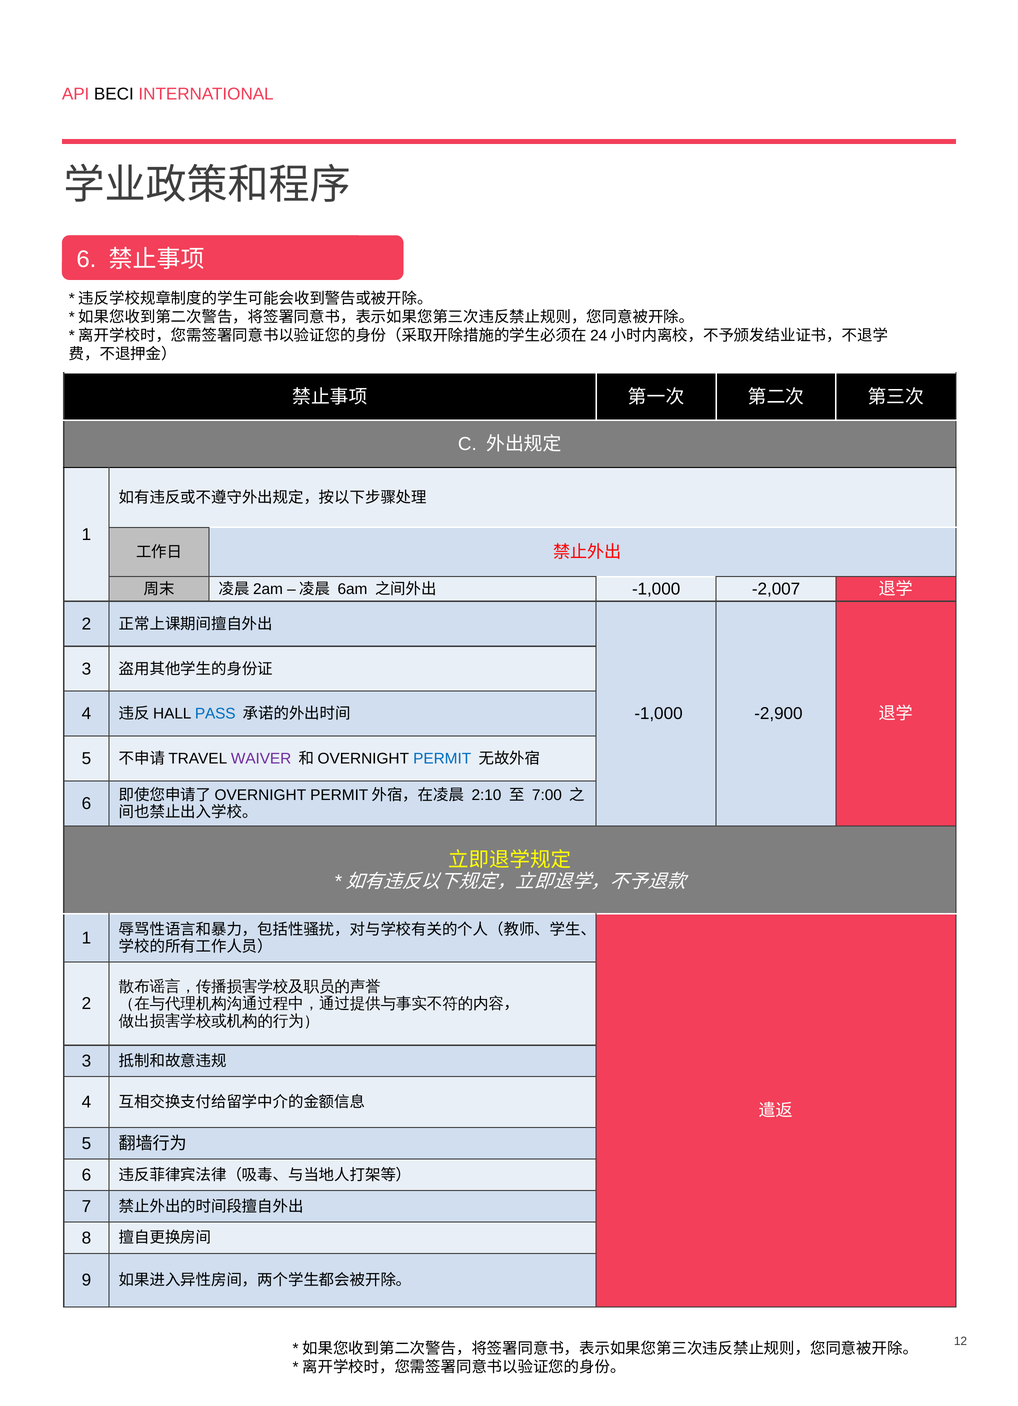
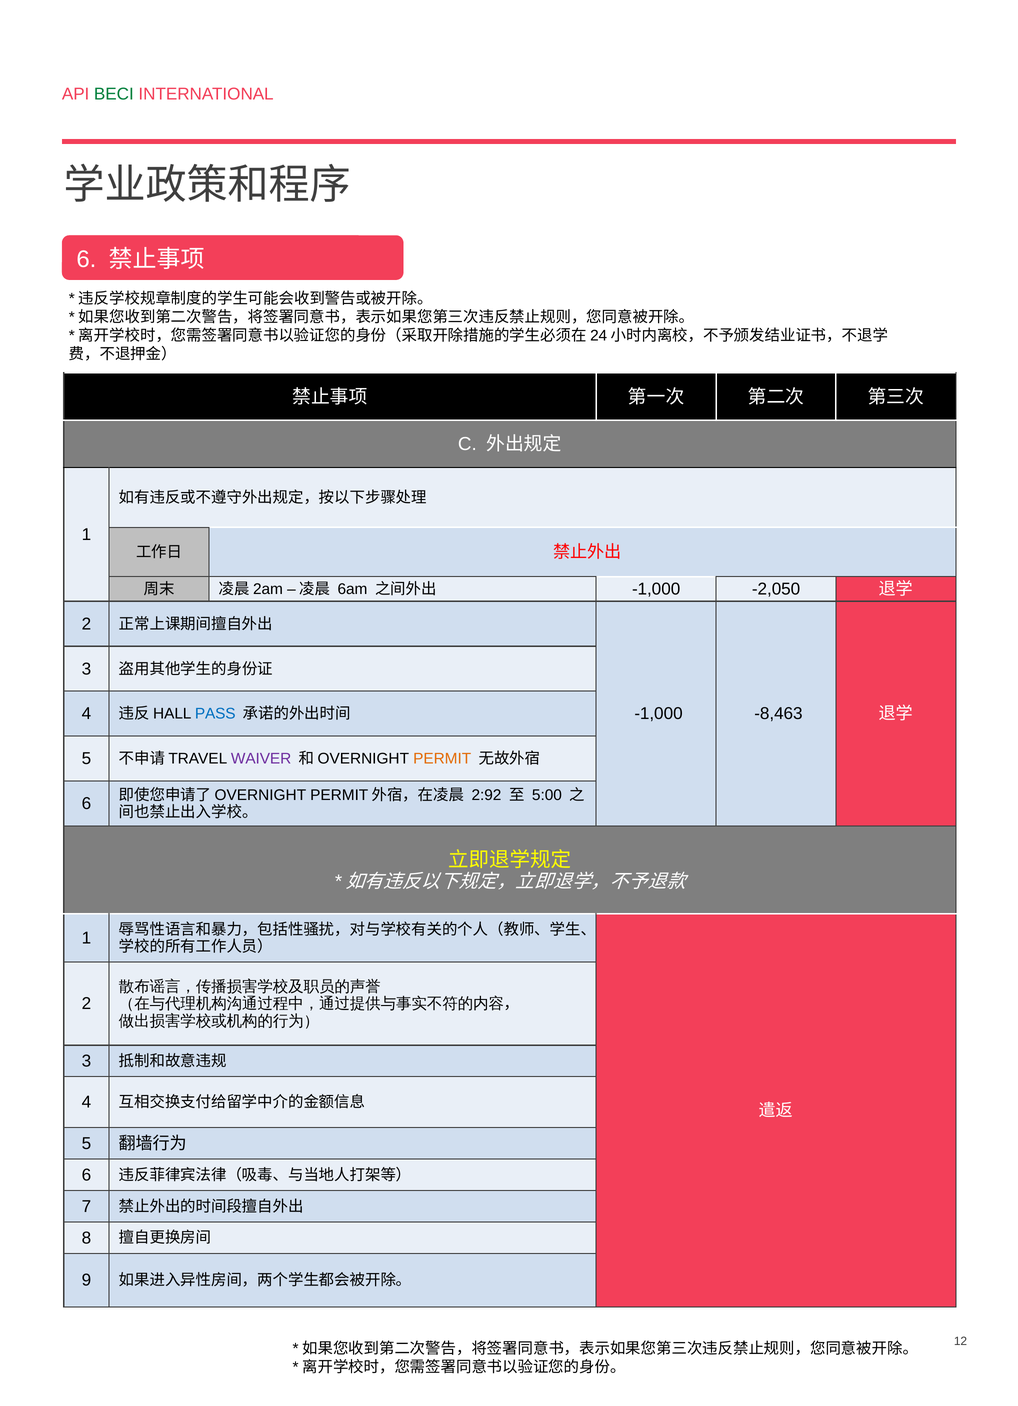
BECI colour: black -> green
-2,007: -2,007 -> -2,050
-2,900: -2,900 -> -8,463
PERMIT at (442, 759) colour: blue -> orange
2:10: 2:10 -> 2:92
7:00: 7:00 -> 5:00
